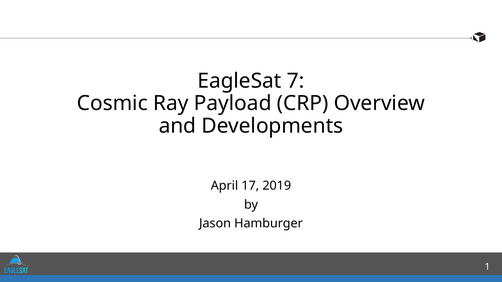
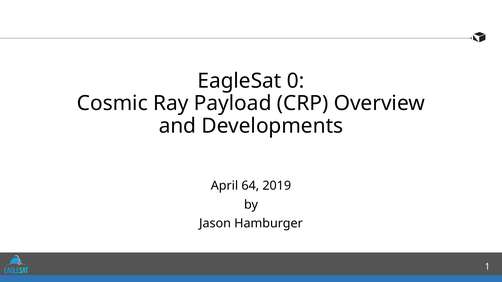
7: 7 -> 0
17: 17 -> 64
